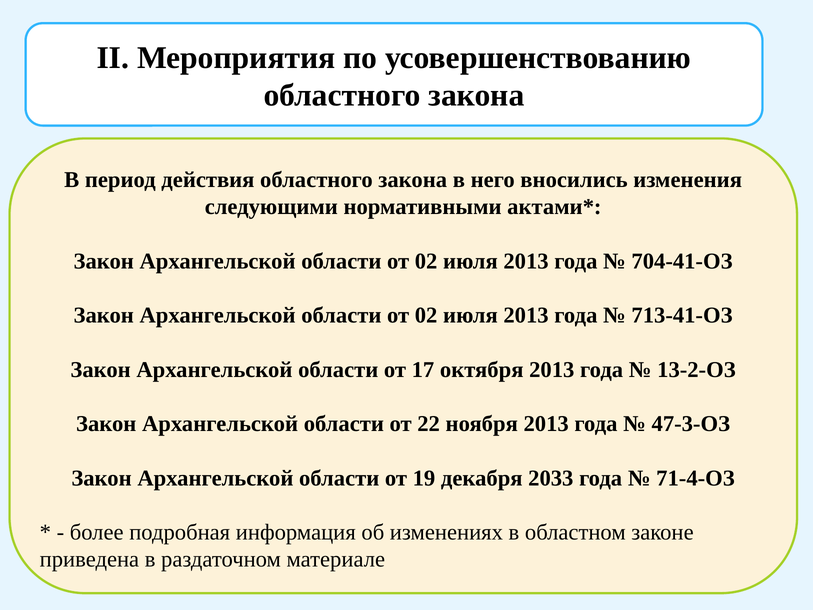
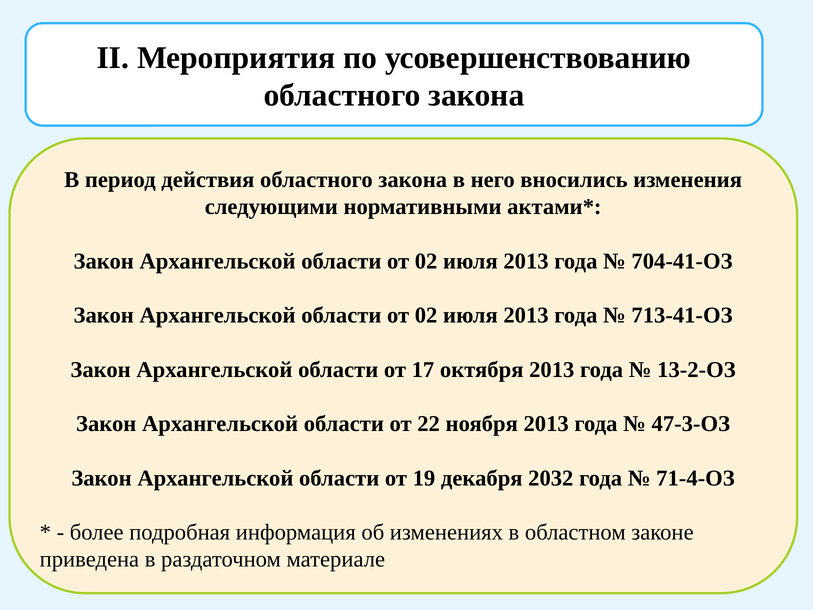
2033: 2033 -> 2032
